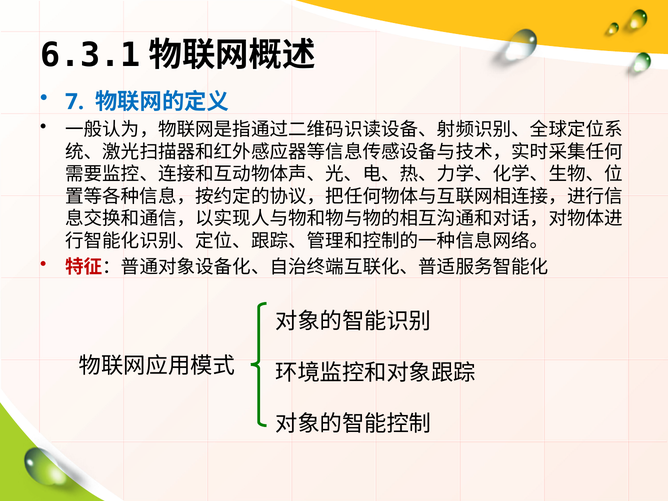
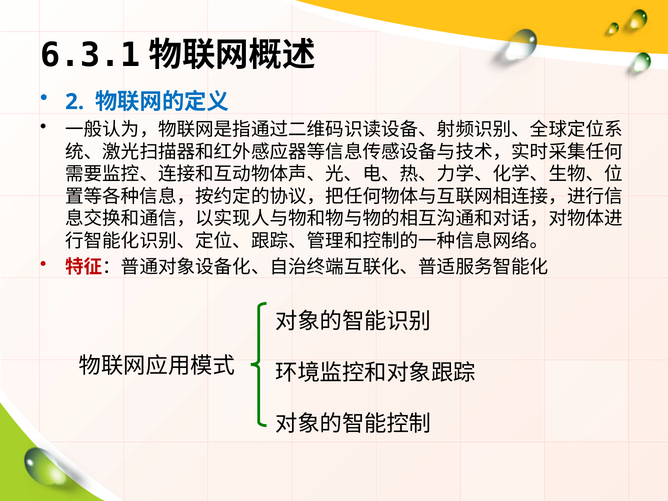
7: 7 -> 2
